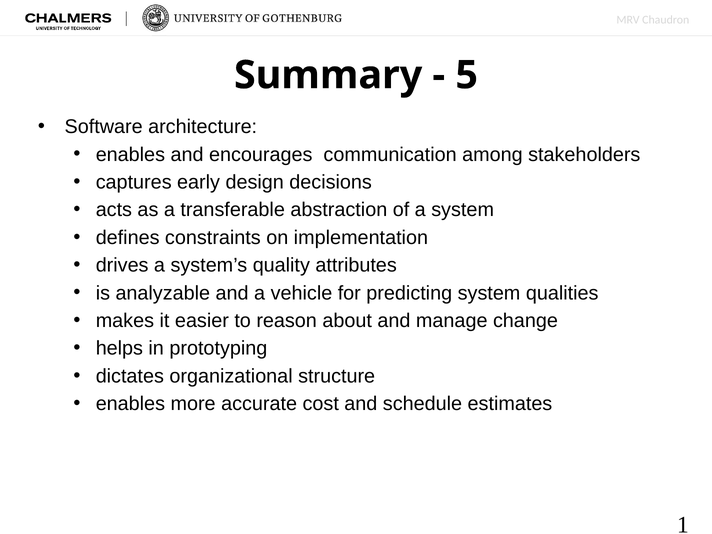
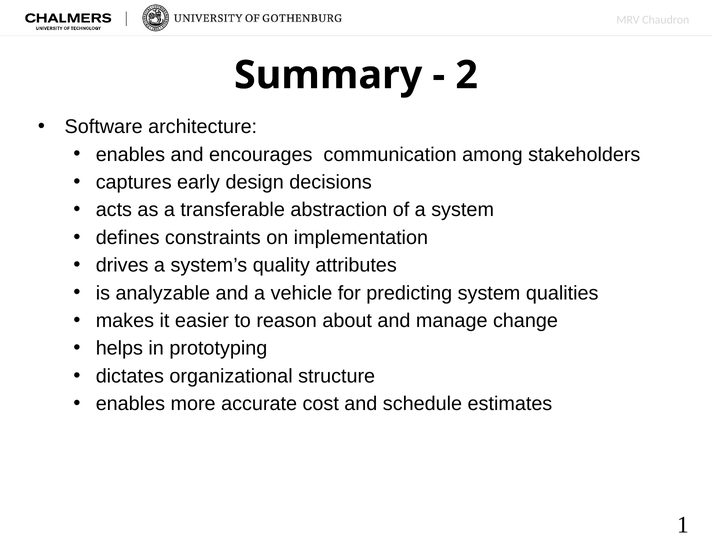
5 at (467, 75): 5 -> 2
